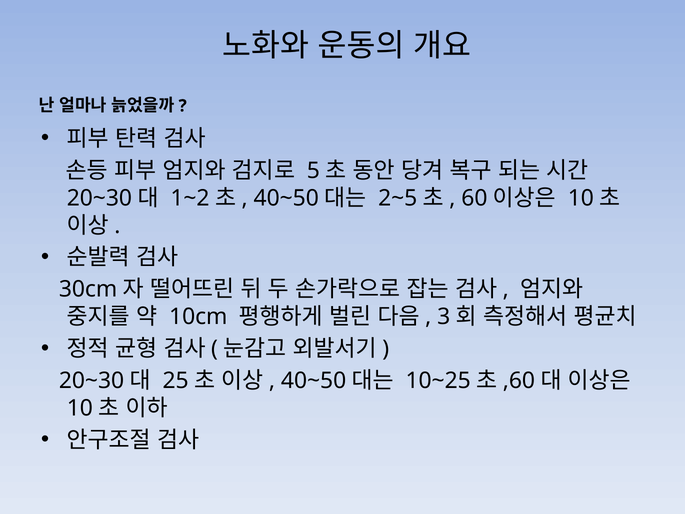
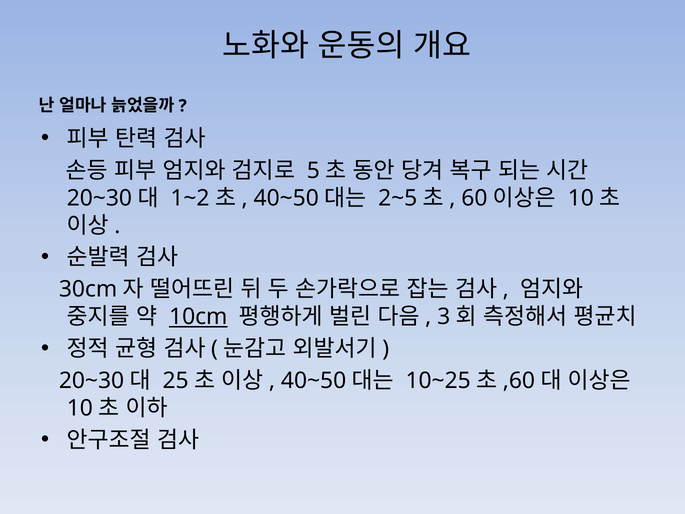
10cm underline: none -> present
